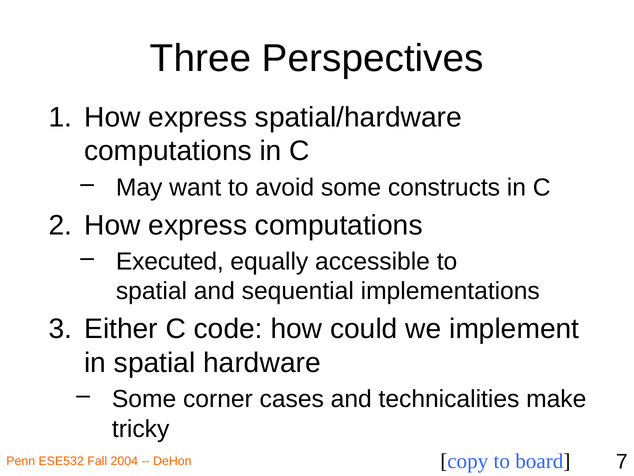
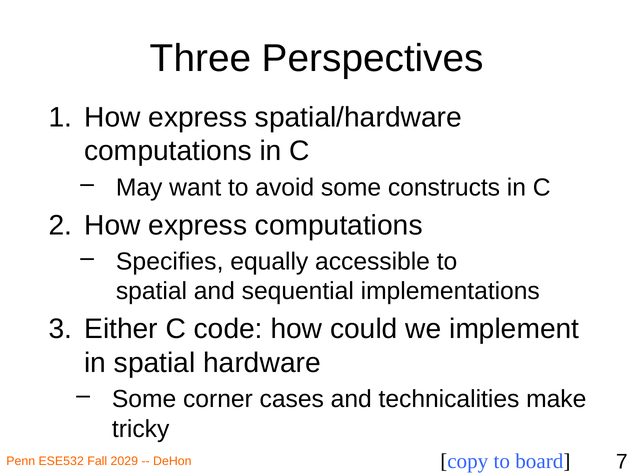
Executed: Executed -> Specifies
2004: 2004 -> 2029
